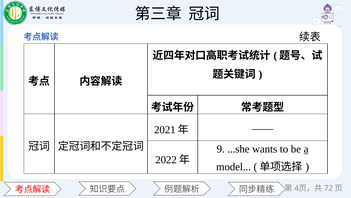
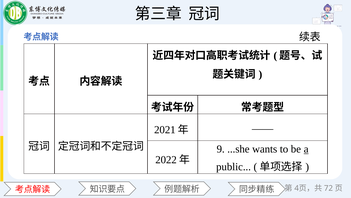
model: model -> public
